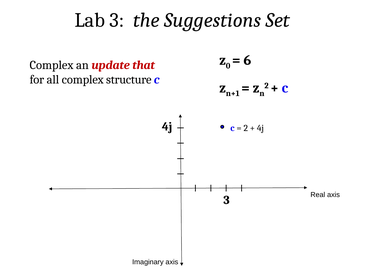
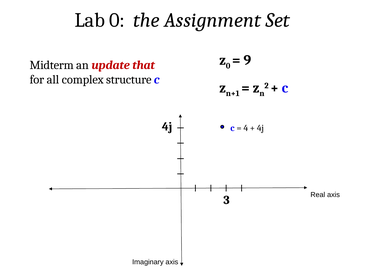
Lab 3: 3 -> 0
Suggestions: Suggestions -> Assignment
6: 6 -> 9
Complex at (52, 65): Complex -> Midterm
2 at (246, 128): 2 -> 4
